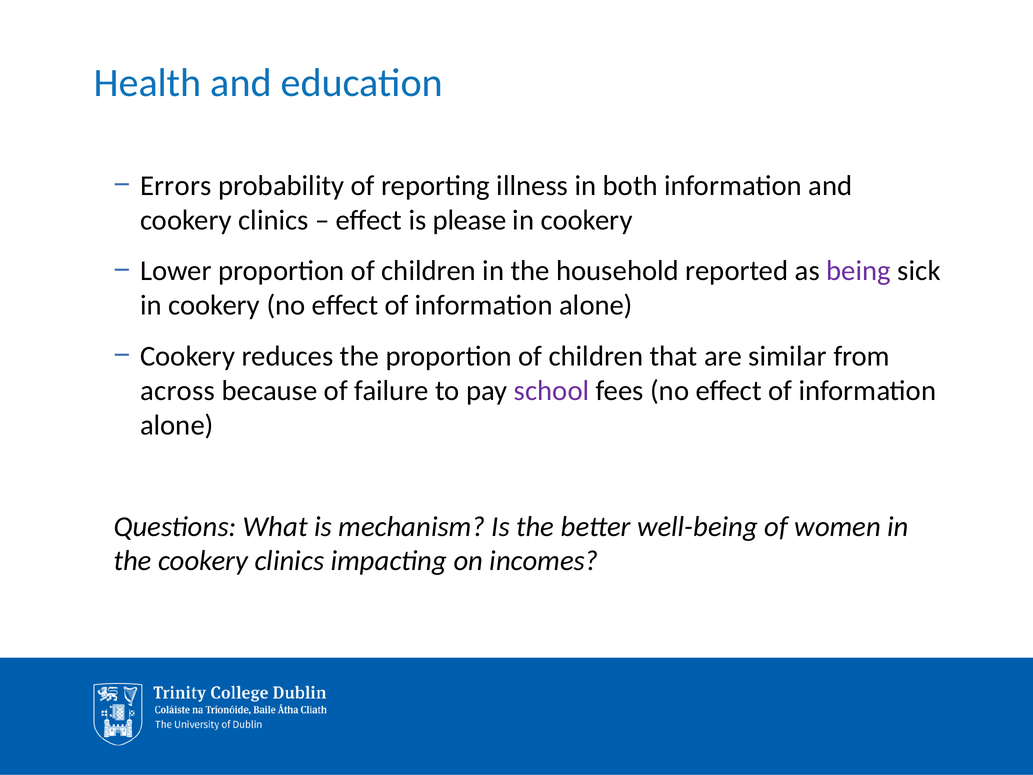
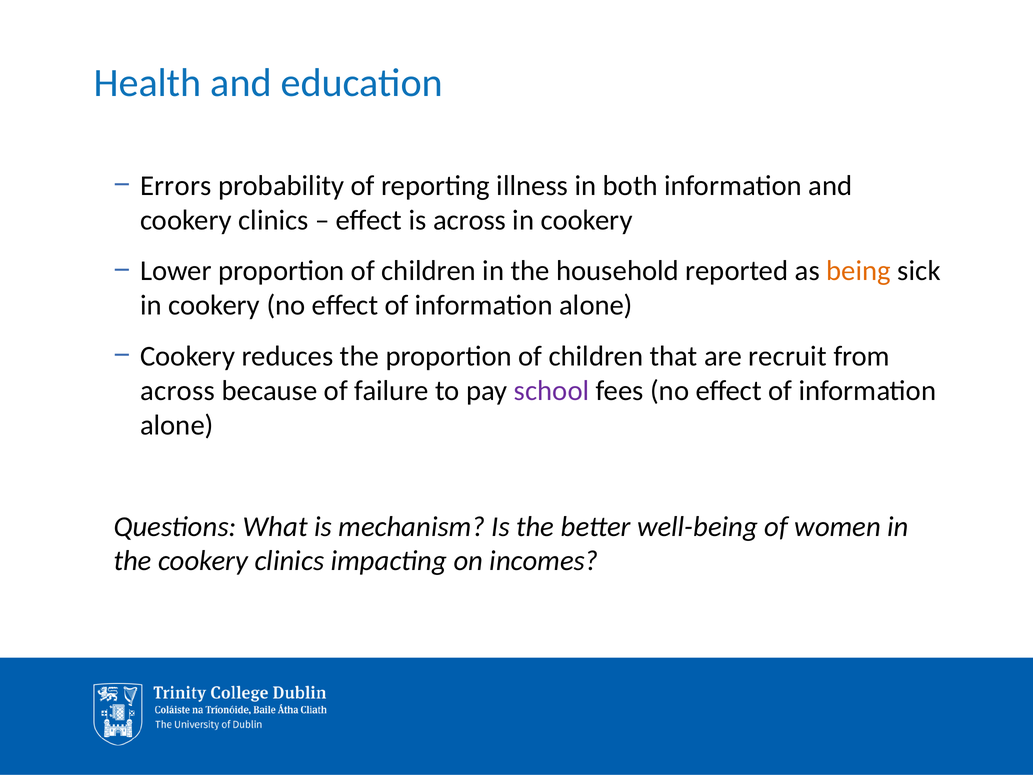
is please: please -> across
being colour: purple -> orange
similar: similar -> recruit
